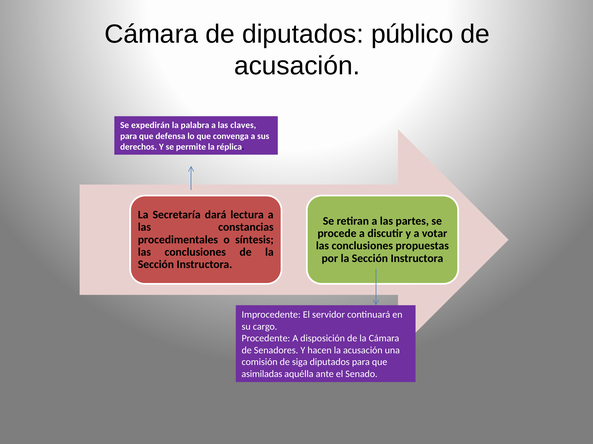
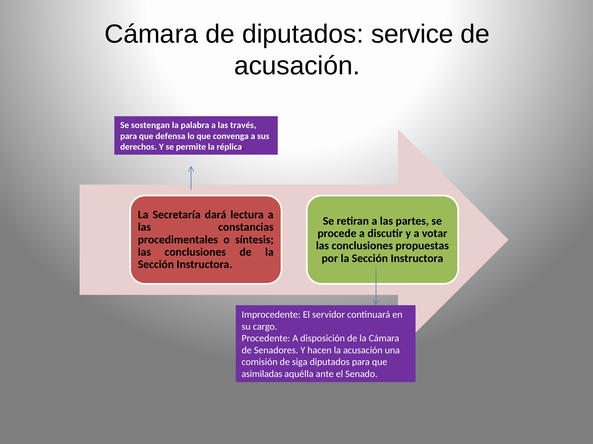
público: público -> service
expedirán: expedirán -> sostengan
claves: claves -> través
